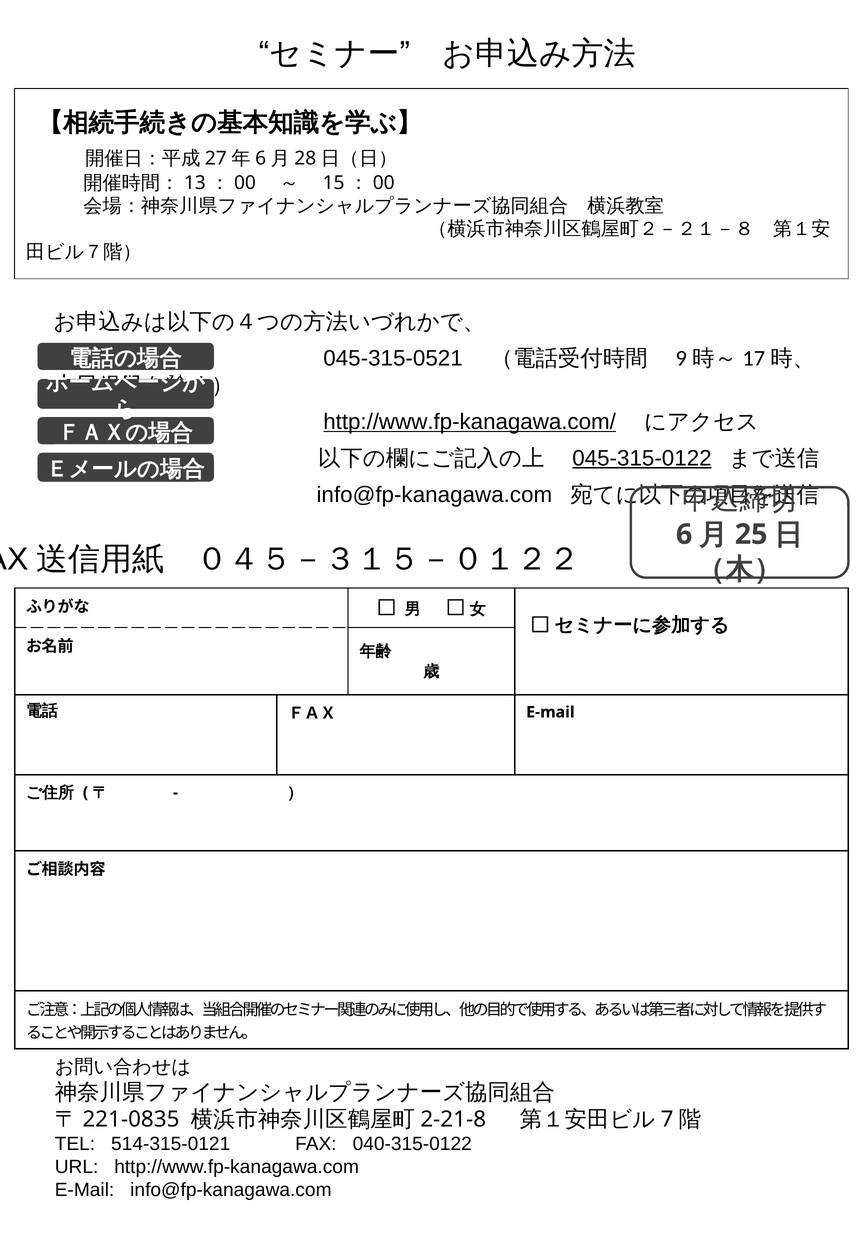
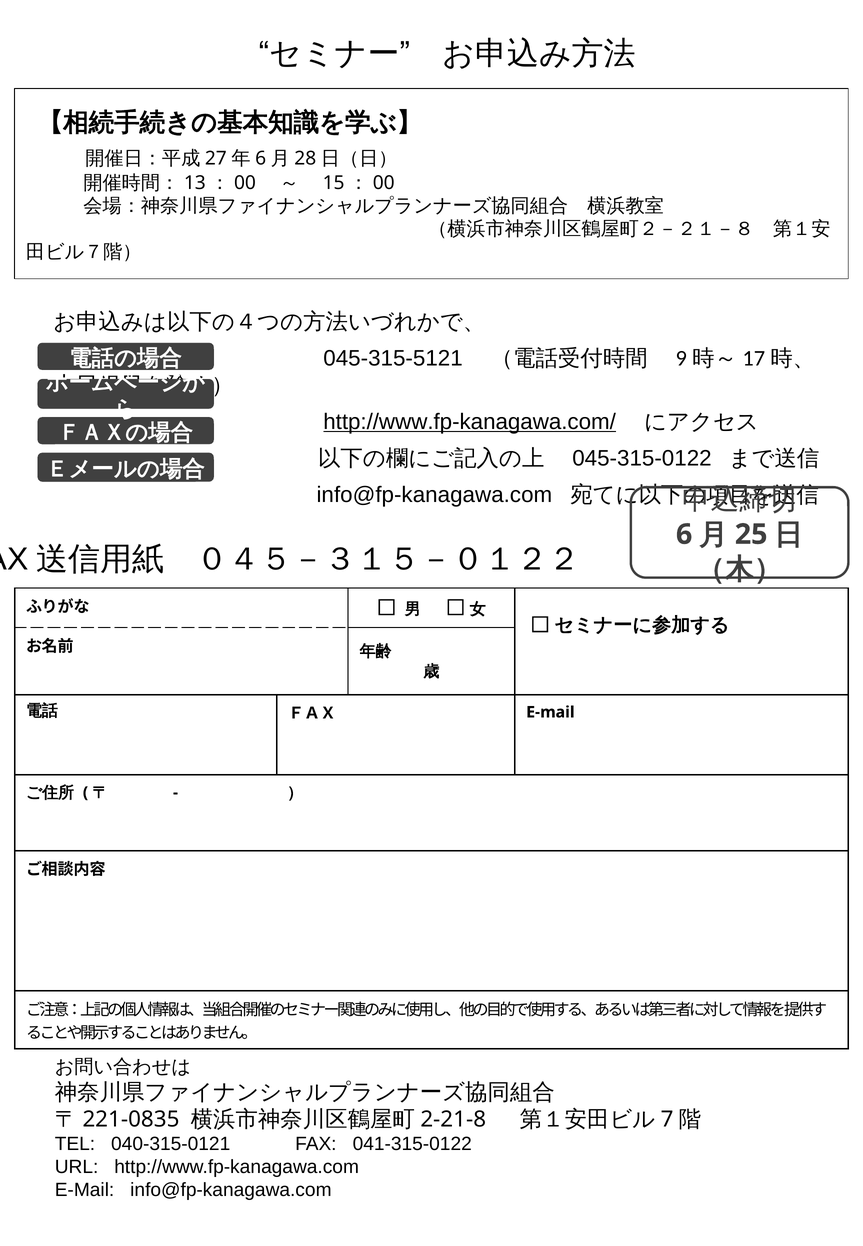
045-315-0521: 045-315-0521 -> 045-315-5121
045-315-0122 underline: present -> none
514-315-0121: 514-315-0121 -> 040-315-0121
040-315-0122: 040-315-0122 -> 041-315-0122
